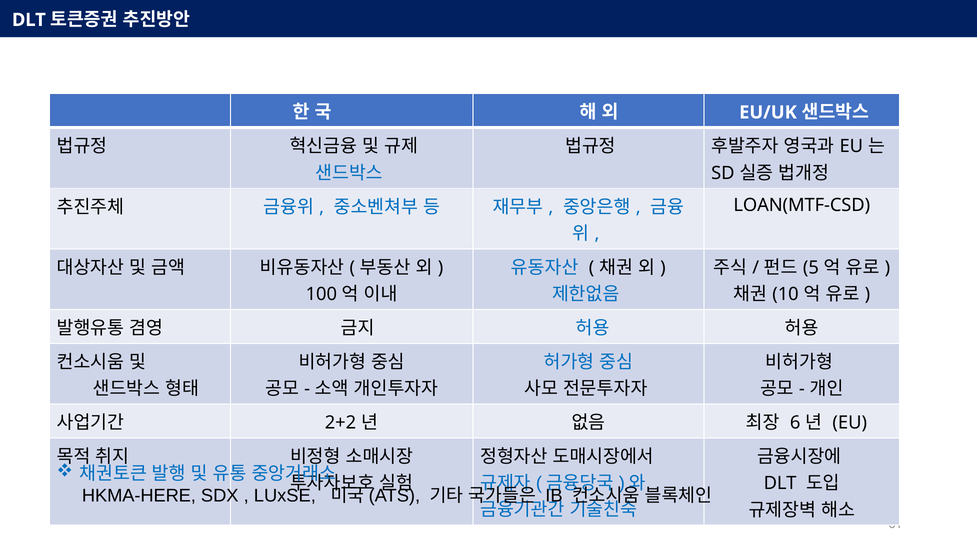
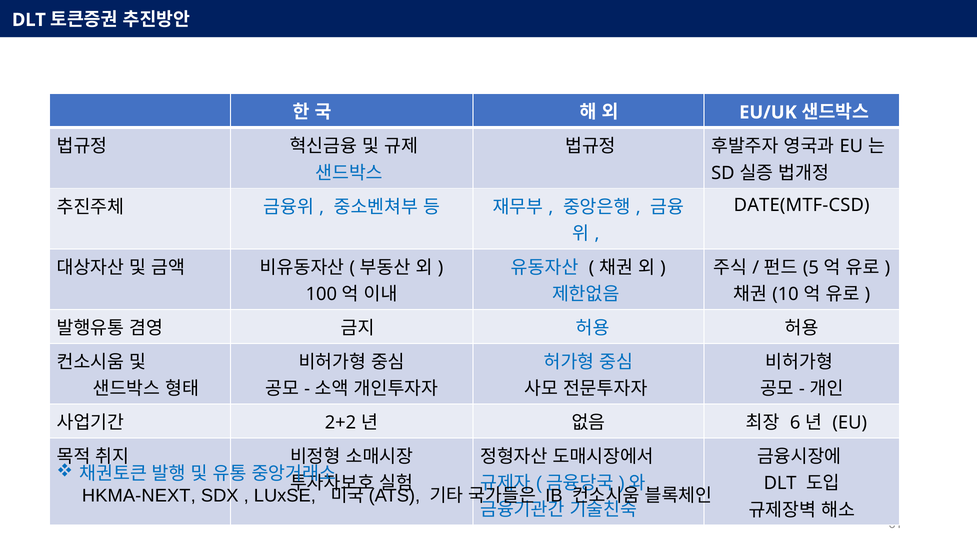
LOAN(MTF-CSD: LOAN(MTF-CSD -> DATE(MTF-CSD
HKMA-HERE: HKMA-HERE -> HKMA-NEXT
